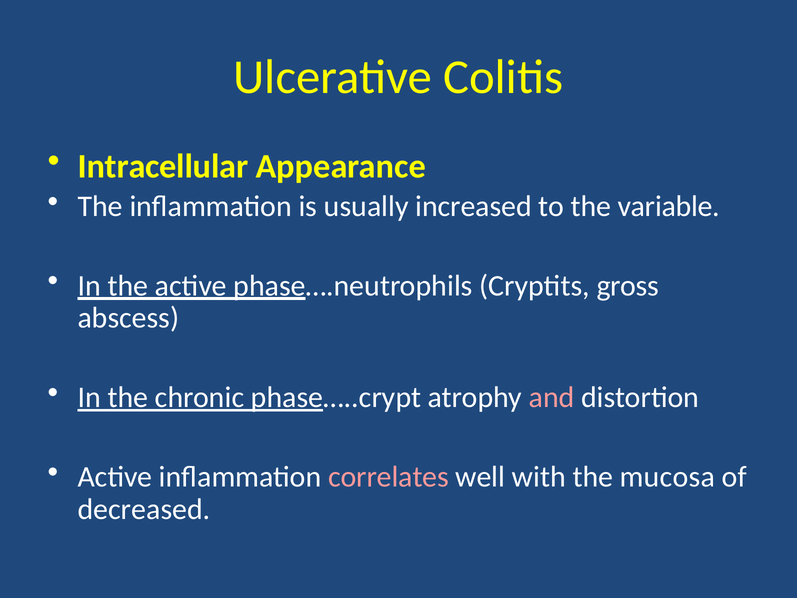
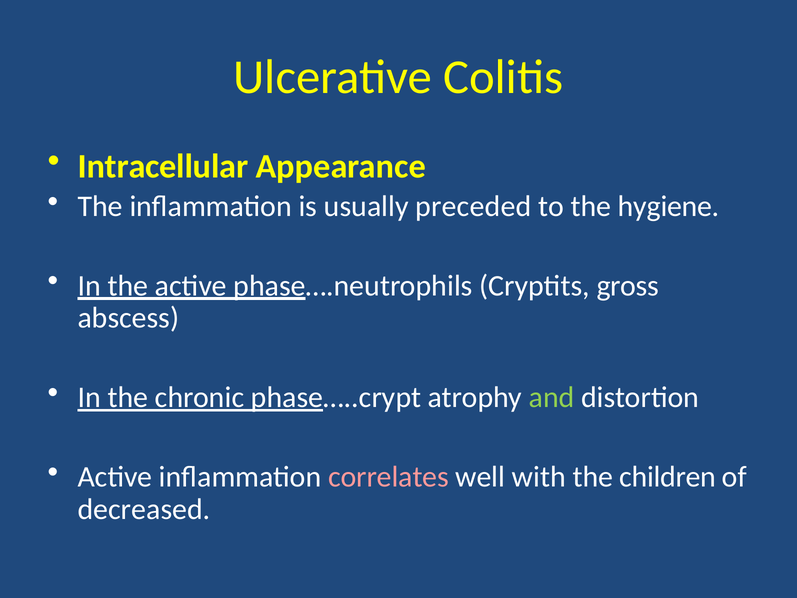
increased: increased -> preceded
variable: variable -> hygiene
and colour: pink -> light green
mucosa: mucosa -> children
